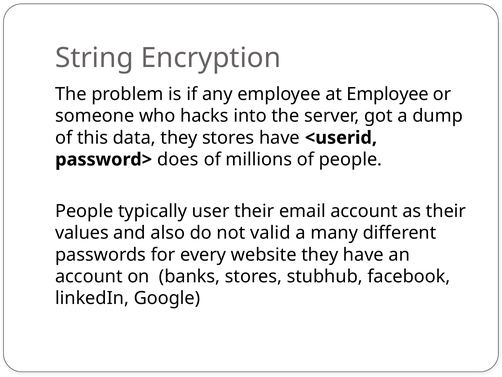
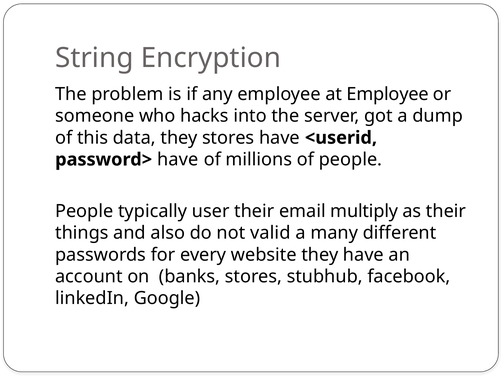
password> does: does -> have
email account: account -> multiply
values: values -> things
